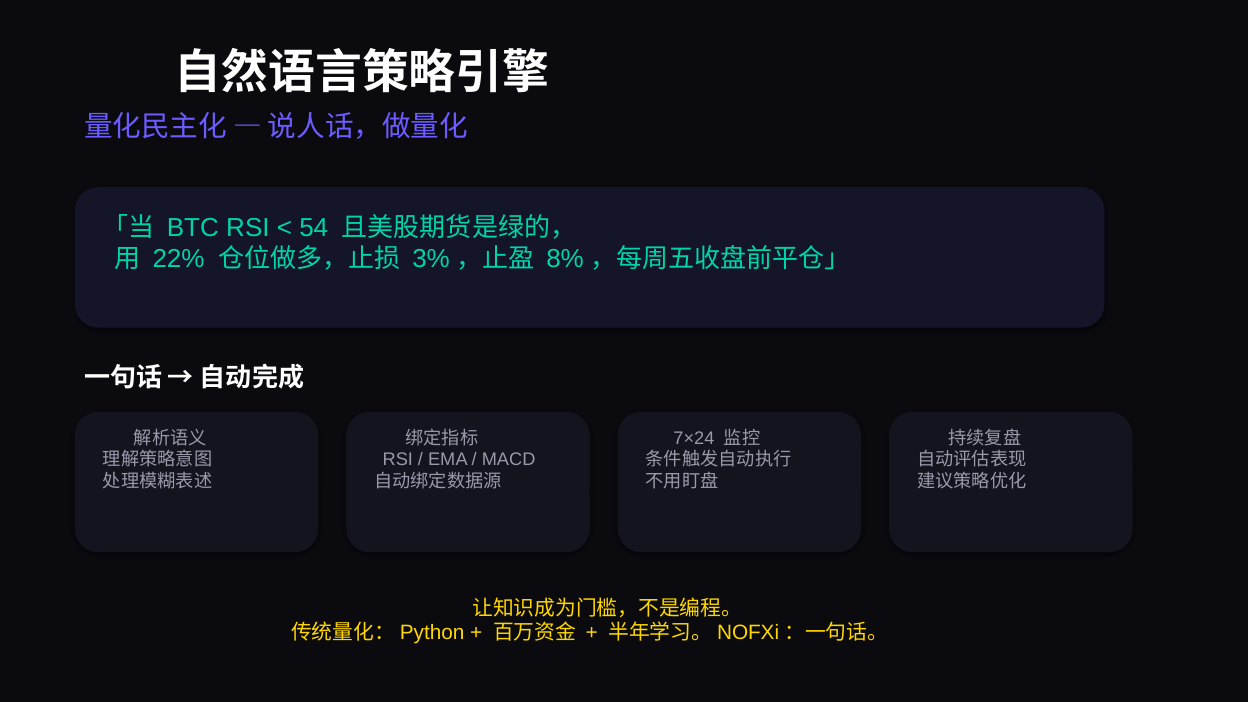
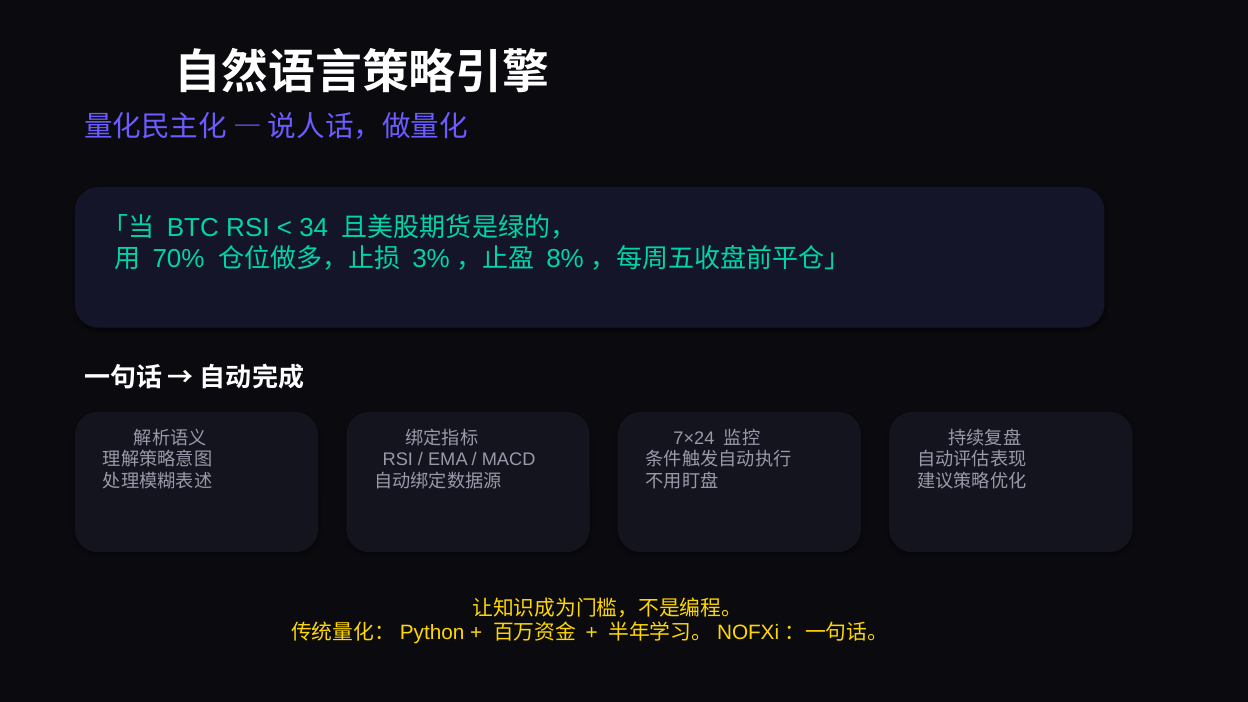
54: 54 -> 34
22%: 22% -> 70%
